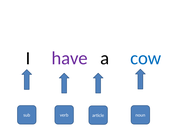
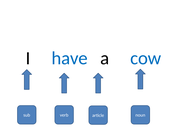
have colour: purple -> blue
